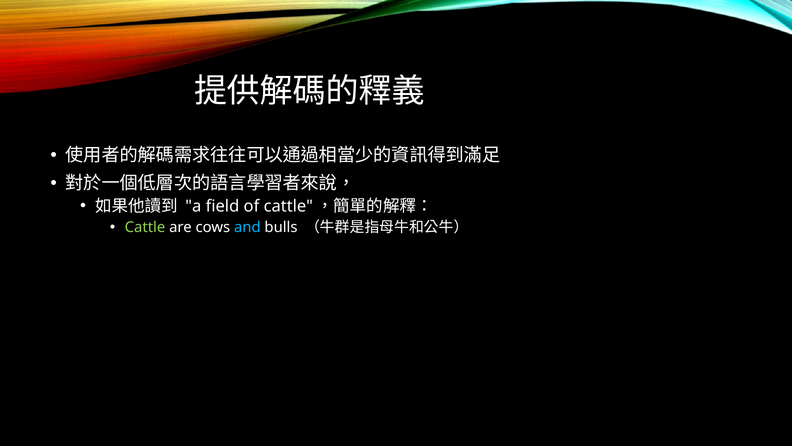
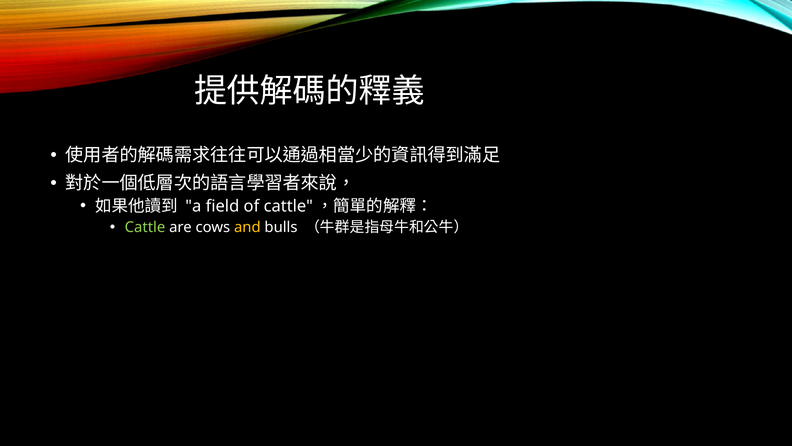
and colour: light blue -> yellow
